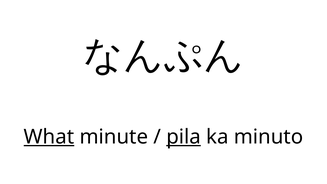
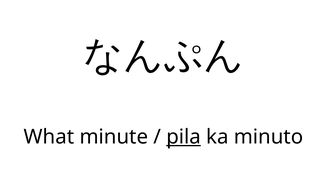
What underline: present -> none
